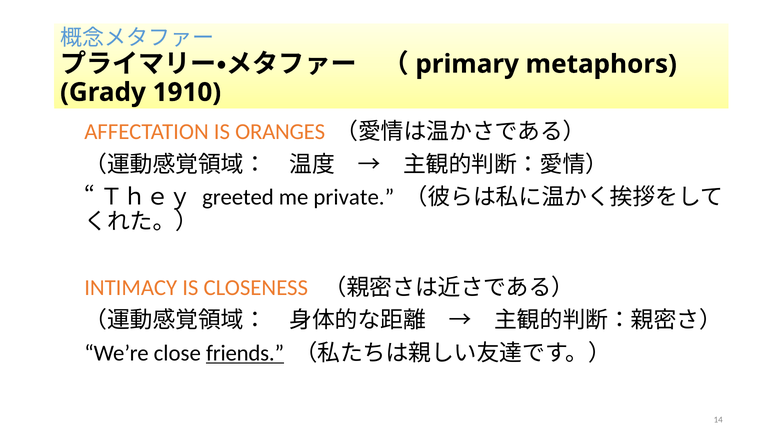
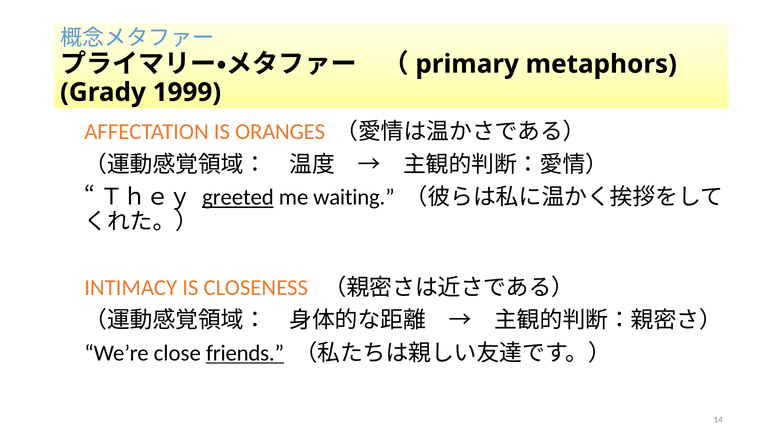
1910: 1910 -> 1999
greeted underline: none -> present
private: private -> waiting
